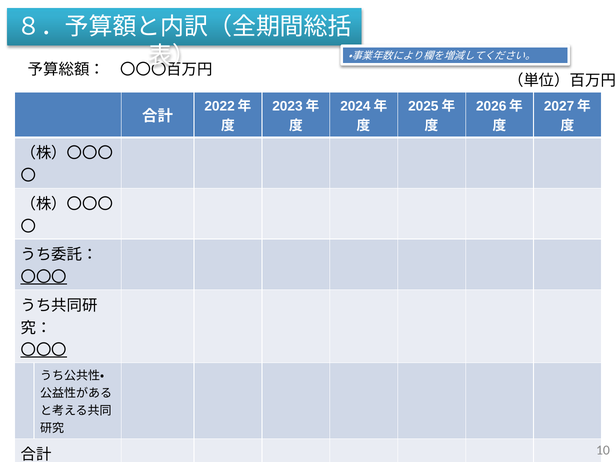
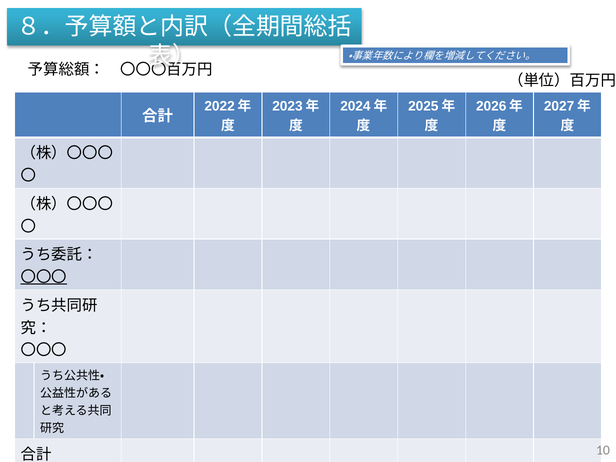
〇〇〇 at (44, 350) underline: present -> none
